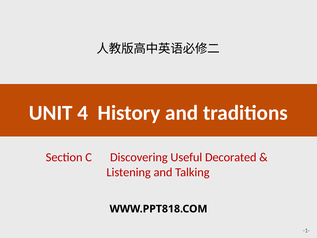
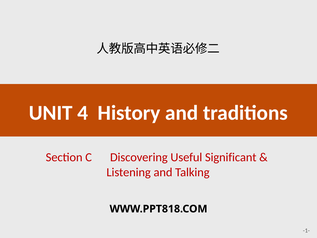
Decorated: Decorated -> Significant
